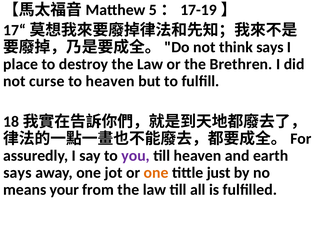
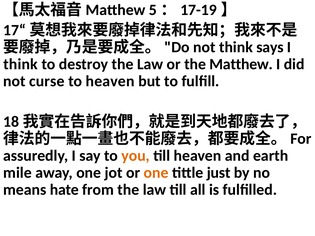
place at (21, 64): place -> think
Brethren: Brethren -> Matthew
you colour: purple -> orange
says at (17, 173): says -> mile
your: your -> hate
